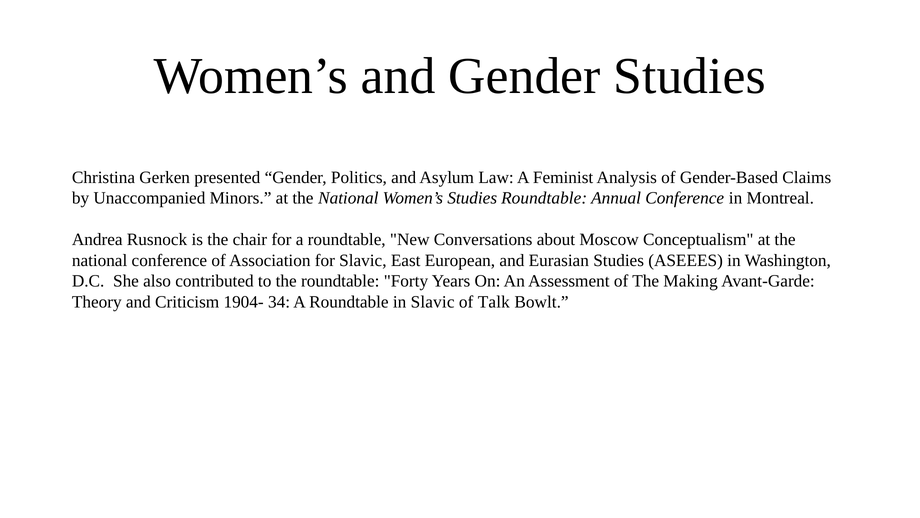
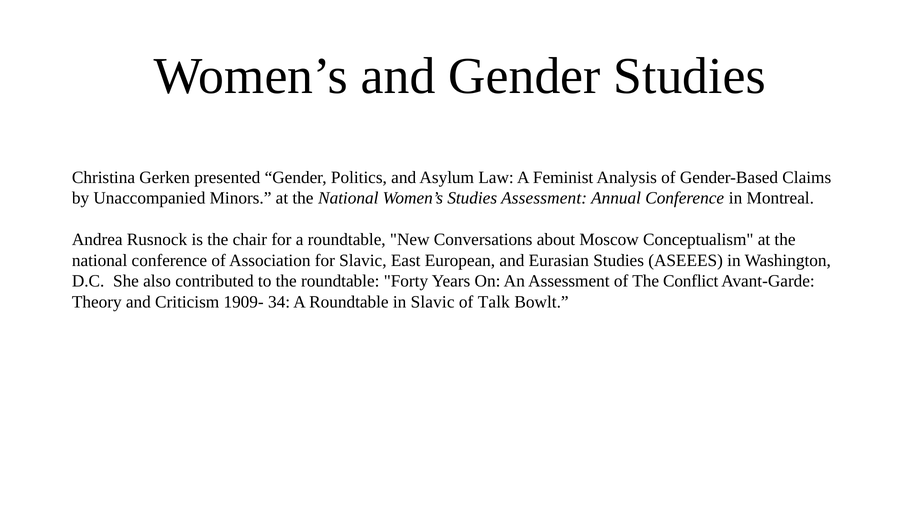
Studies Roundtable: Roundtable -> Assessment
Making: Making -> Conflict
1904-: 1904- -> 1909-
